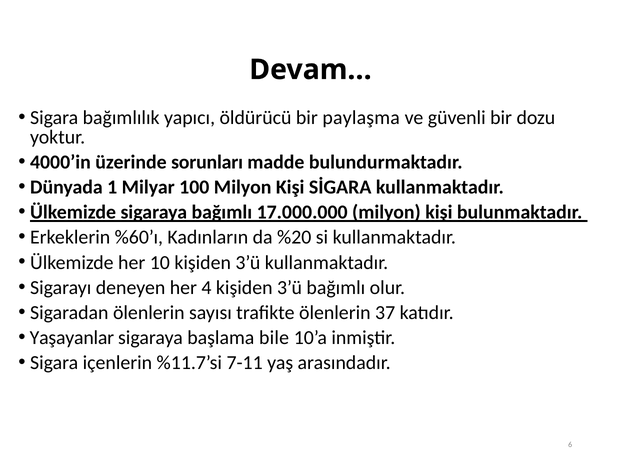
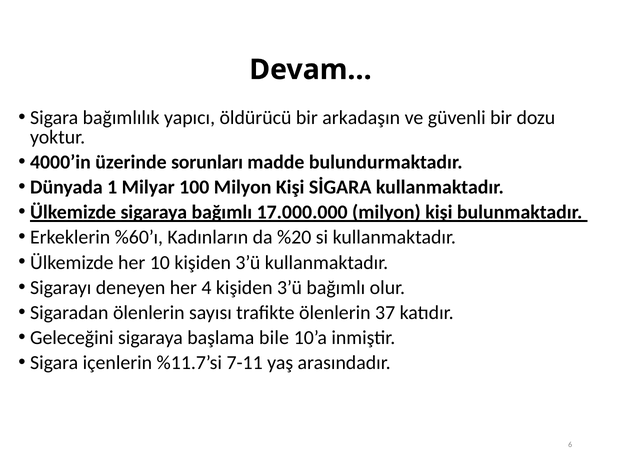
paylaşma: paylaşma -> arkadaşın
Yaşayanlar: Yaşayanlar -> Geleceğini
